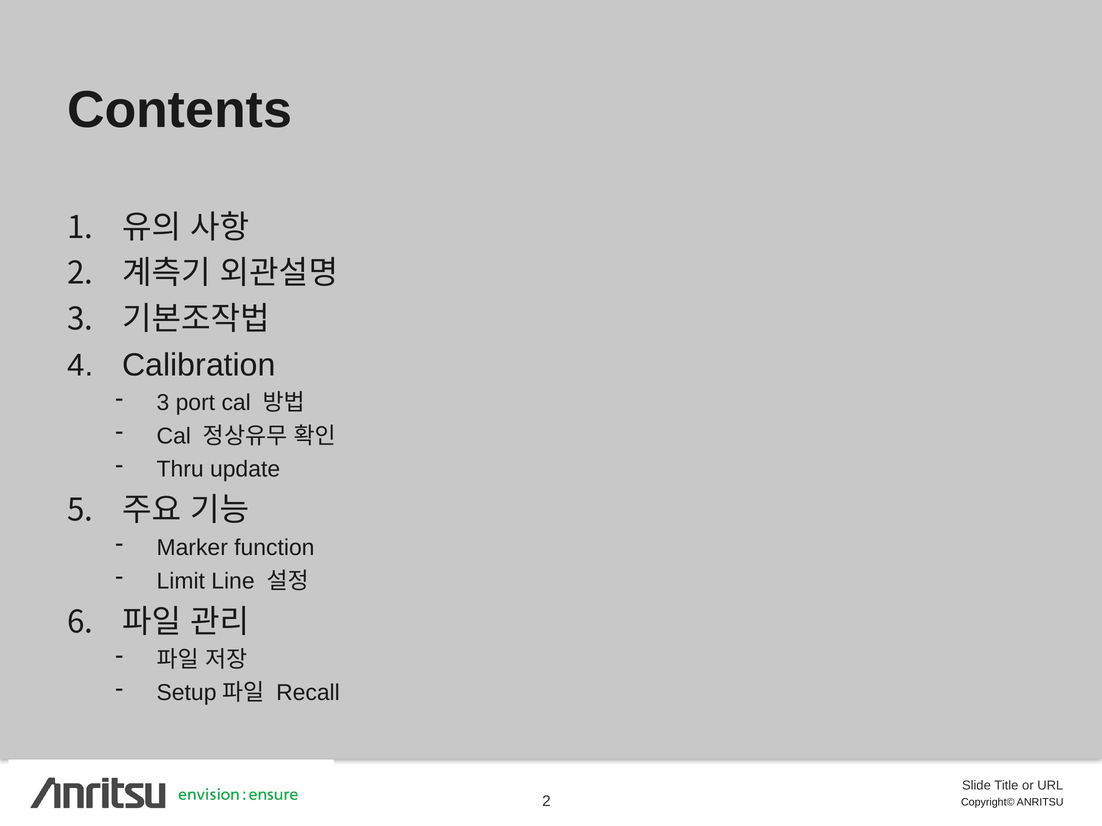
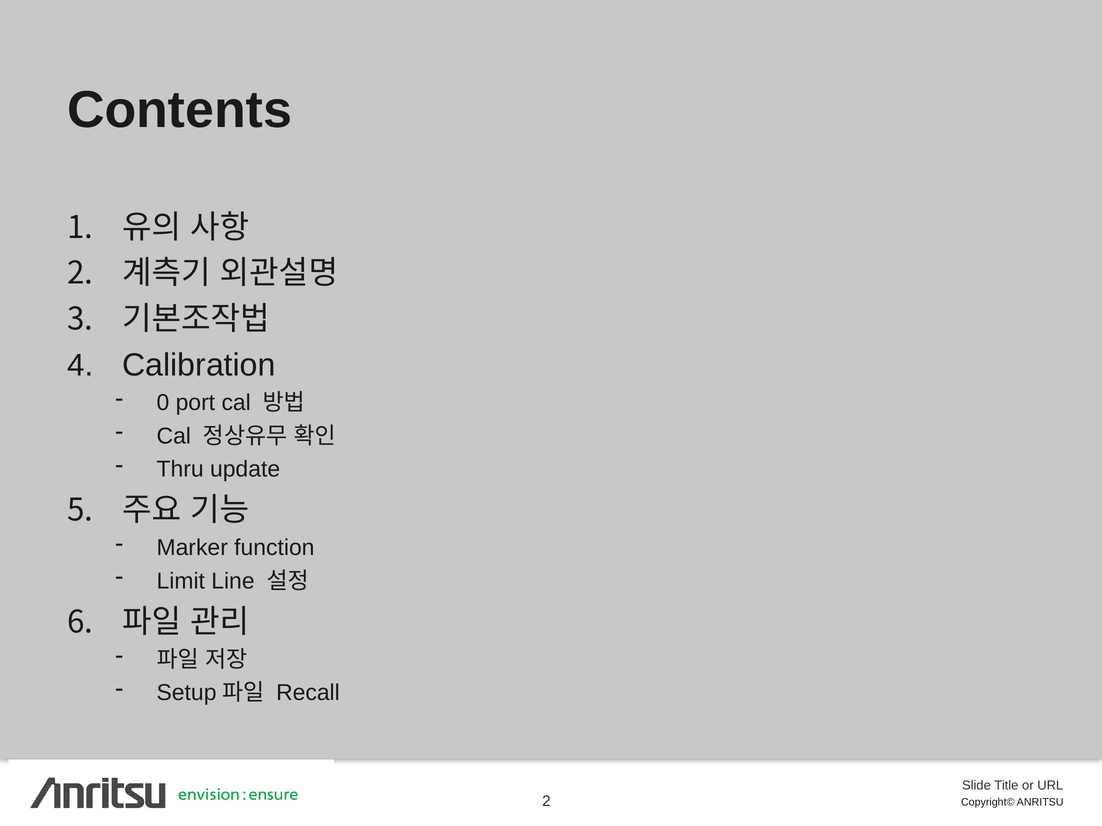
3 at (163, 403): 3 -> 0
